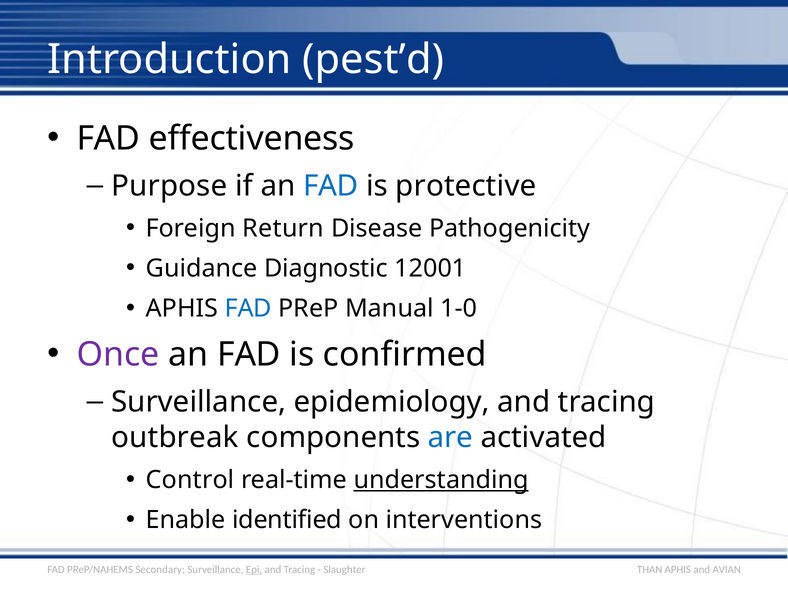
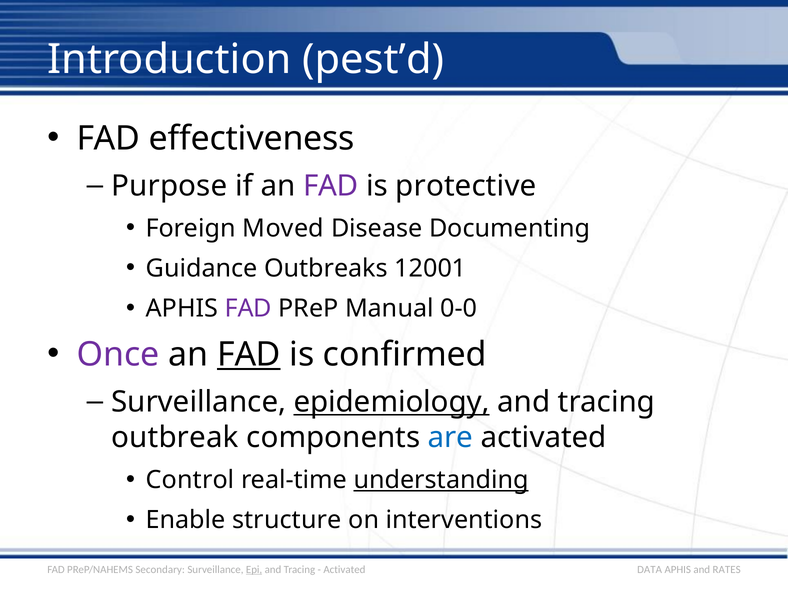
FAD at (331, 186) colour: blue -> purple
Return: Return -> Moved
Pathogenicity: Pathogenicity -> Documenting
Diagnostic: Diagnostic -> Outbreaks
FAD at (248, 308) colour: blue -> purple
1-0: 1-0 -> 0-0
FAD at (249, 354) underline: none -> present
epidemiology underline: none -> present
identified: identified -> structure
Slaughter at (344, 569): Slaughter -> Activated
THAN: THAN -> DATA
AVIAN: AVIAN -> RATES
